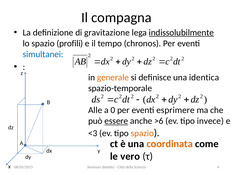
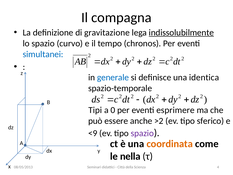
profili: profili -> curvo
generale colour: orange -> blue
Alle: Alle -> Tipi
essere underline: present -> none
>6: >6 -> >2
invece: invece -> sferico
<3: <3 -> <9
spazio at (142, 133) colour: orange -> purple
vero: vero -> nella
